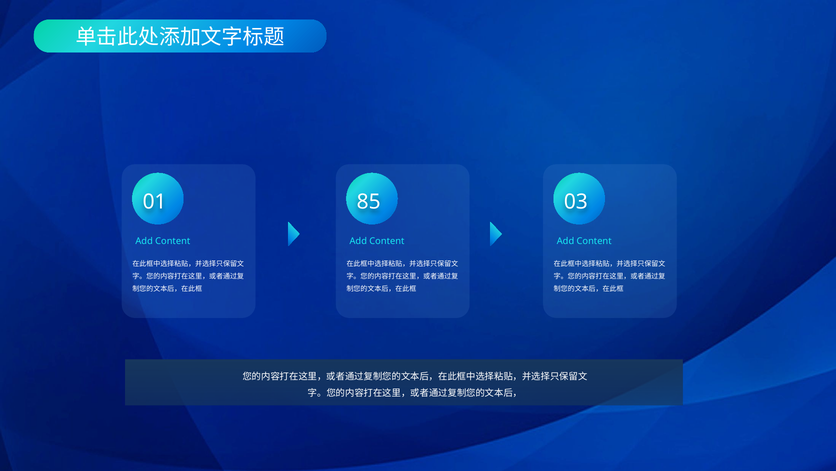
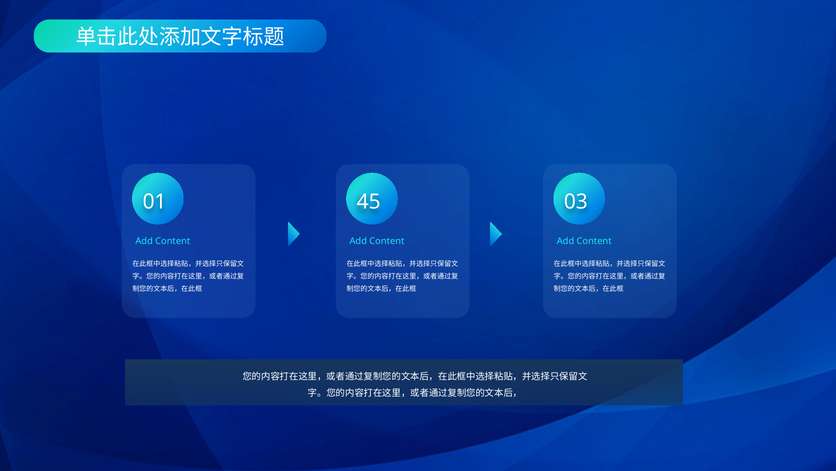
85: 85 -> 45
